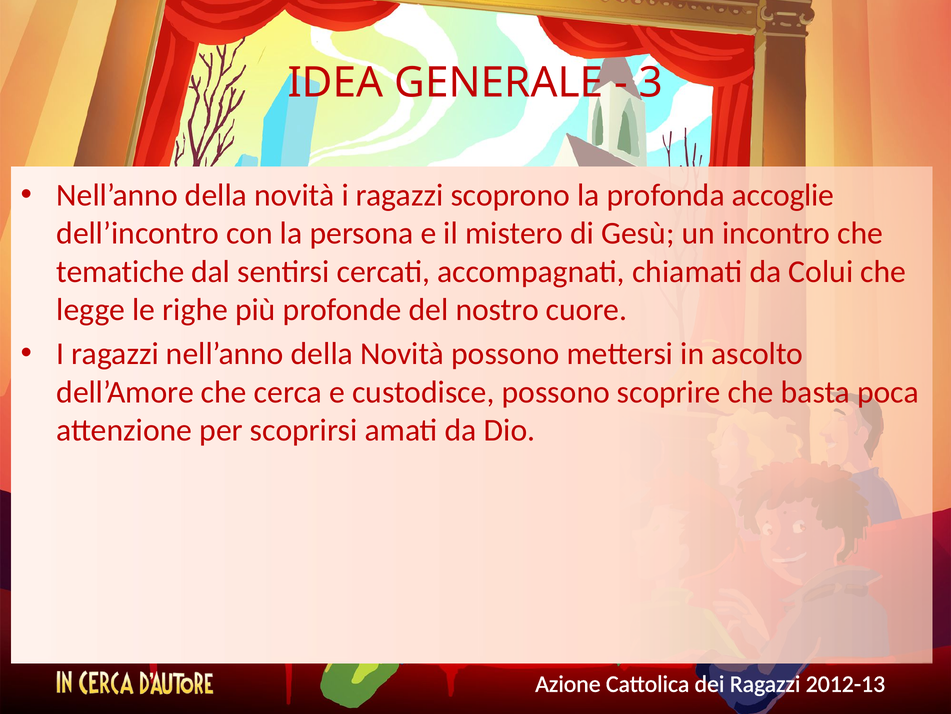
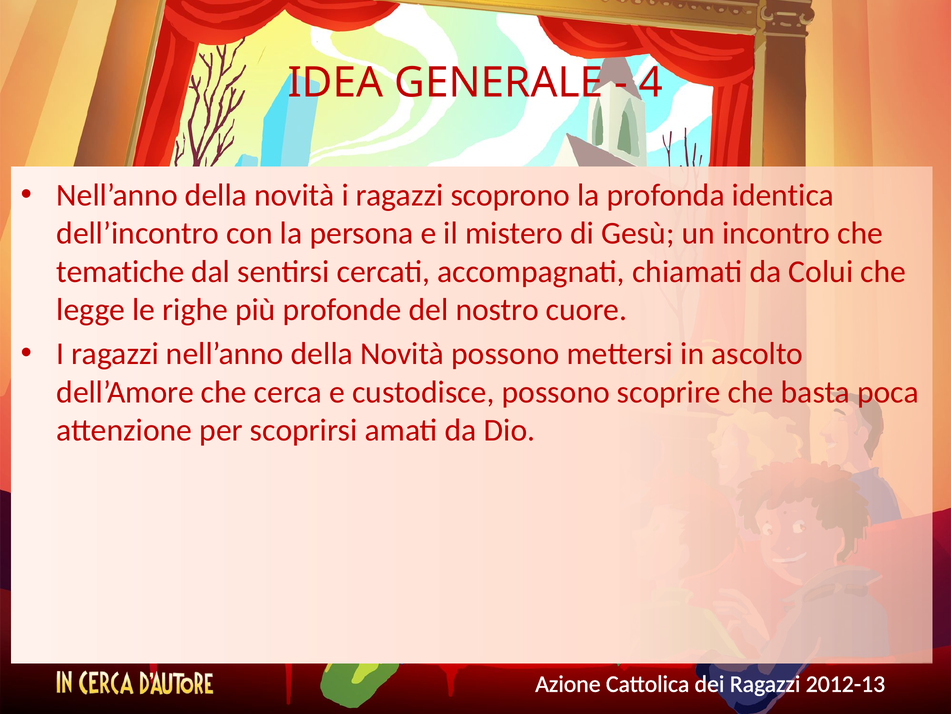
3: 3 -> 4
accoglie: accoglie -> identica
